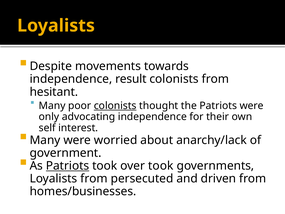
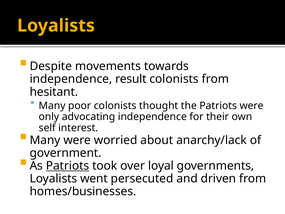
colonists at (115, 106) underline: present -> none
over took: took -> loyal
Loyalists from: from -> went
